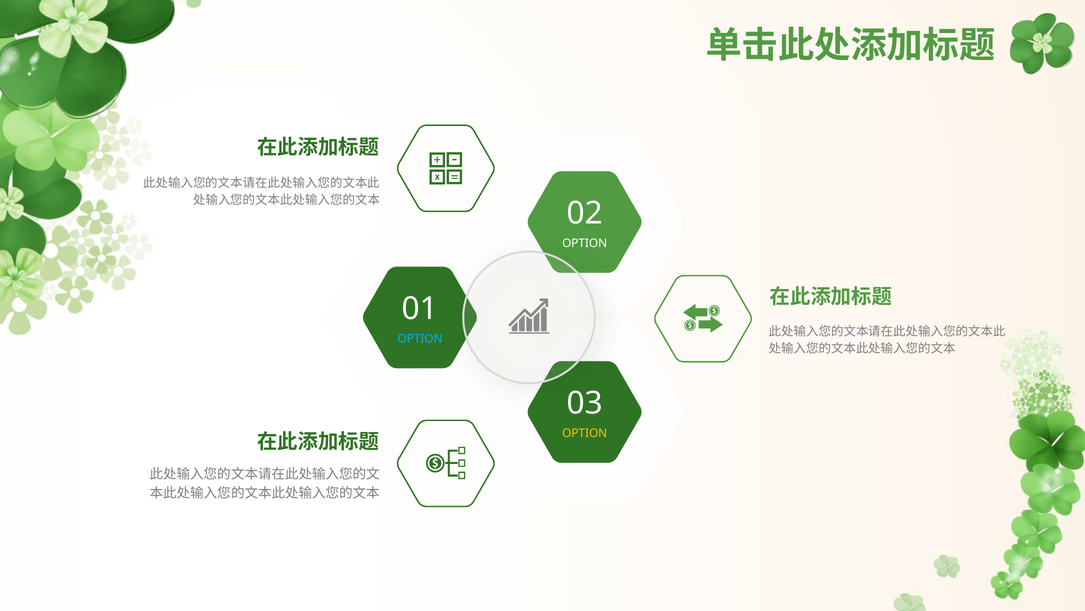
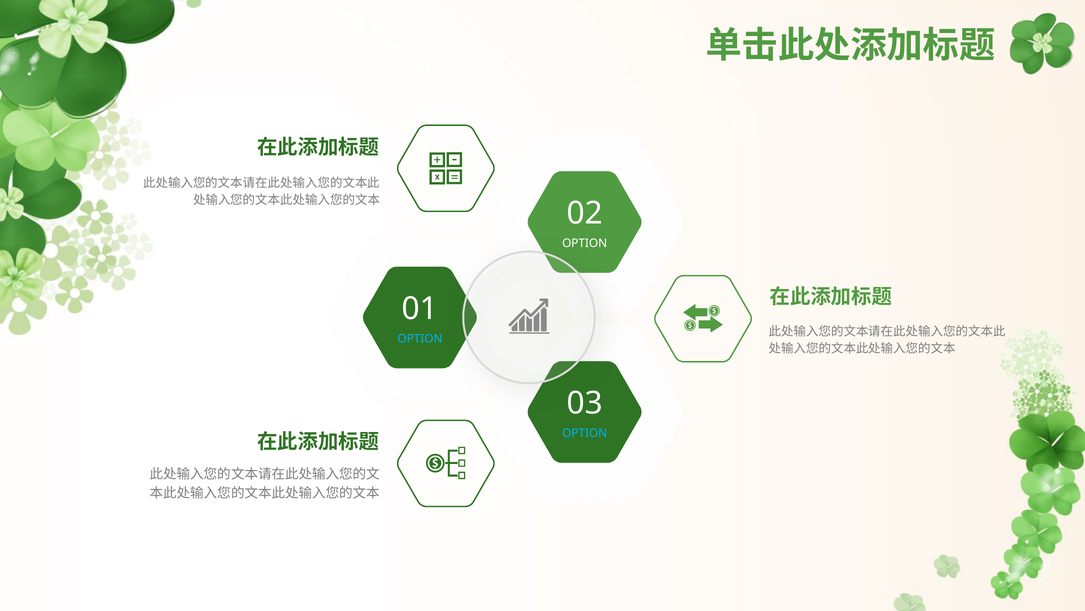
OPTION at (585, 433) colour: yellow -> light blue
